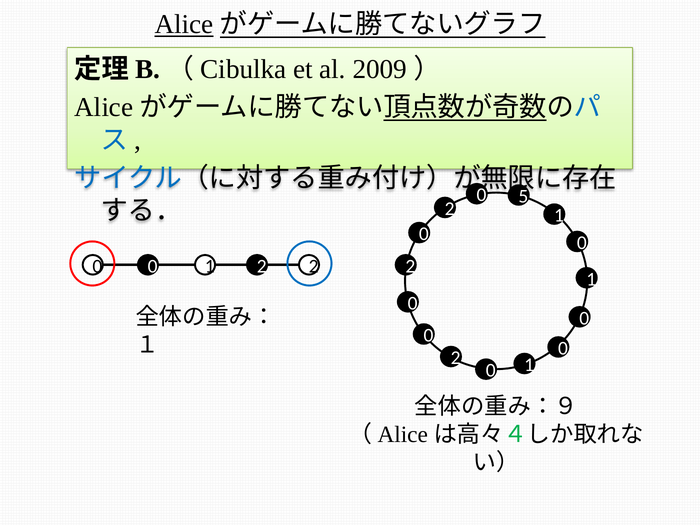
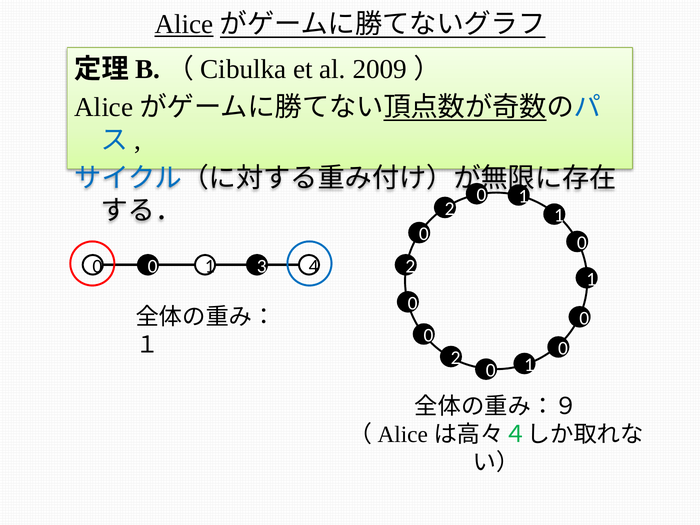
5 at (523, 196): 5 -> 1
1 2: 2 -> 3
2 at (314, 266): 2 -> 4
